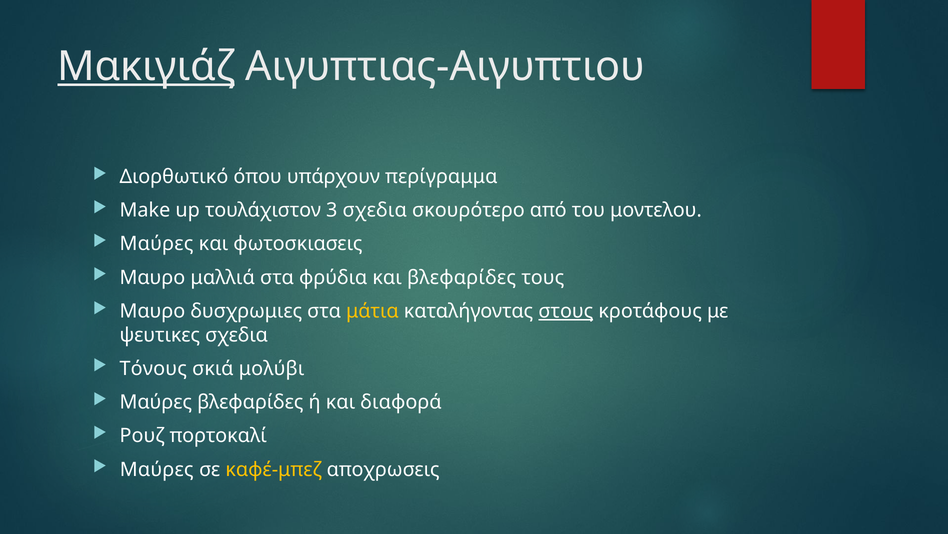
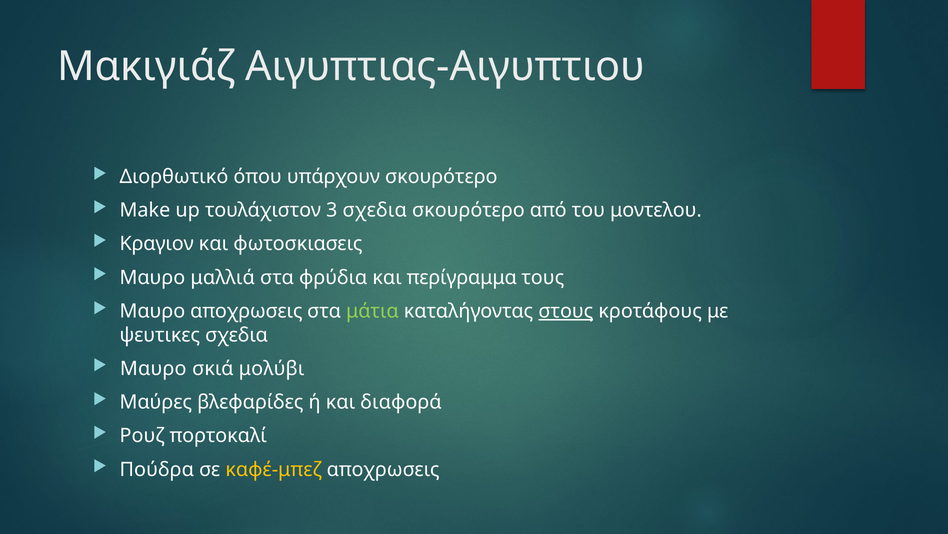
Μακιγιάζ underline: present -> none
υπάρχουν περίγραμμα: περίγραμμα -> σκουρότερο
Μαύρες at (157, 244): Μαύρες -> Κραγιον
και βλεφαρίδες: βλεφαρίδες -> περίγραμμα
Μαυρο δυσχρωμιες: δυσχρωμιες -> αποχρωσεις
μάτια colour: yellow -> light green
Τόνους at (153, 368): Τόνους -> Μαυρο
Μαύρες at (157, 469): Μαύρες -> Πούδρα
